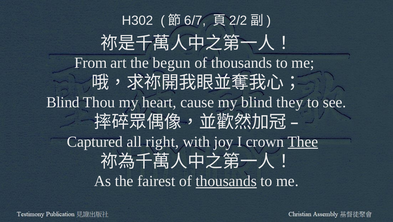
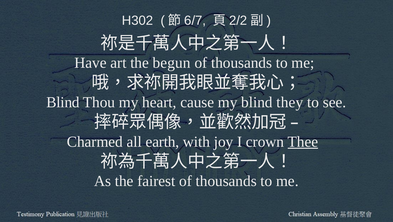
From: From -> Have
Captured: Captured -> Charmed
right: right -> earth
thousands at (226, 181) underline: present -> none
